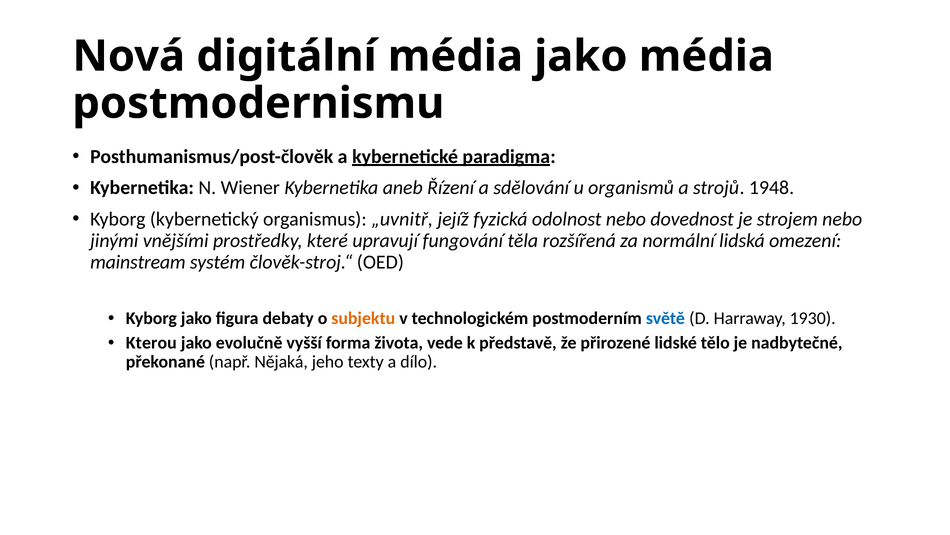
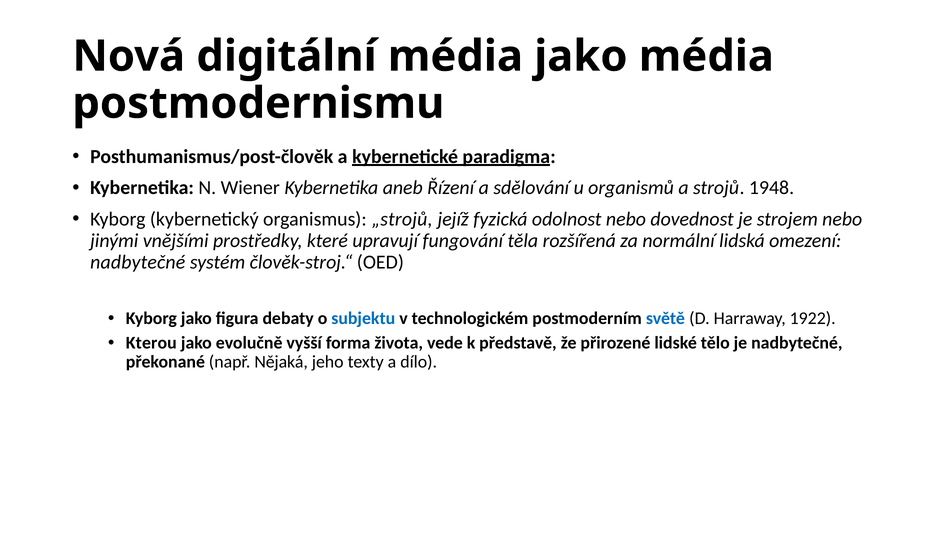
„uvnitř: „uvnitř -> „strojů
mainstream at (138, 262): mainstream -> nadbytečné
subjektu colour: orange -> blue
1930: 1930 -> 1922
